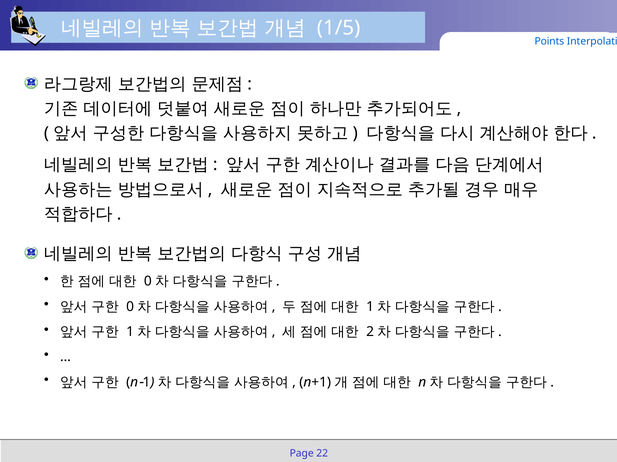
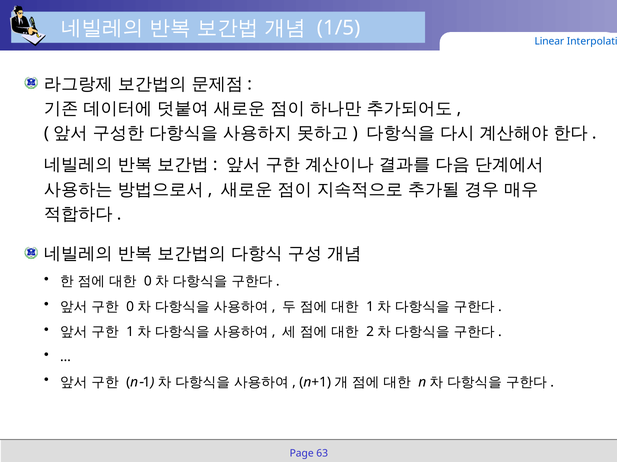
Points: Points -> Linear
22: 22 -> 63
